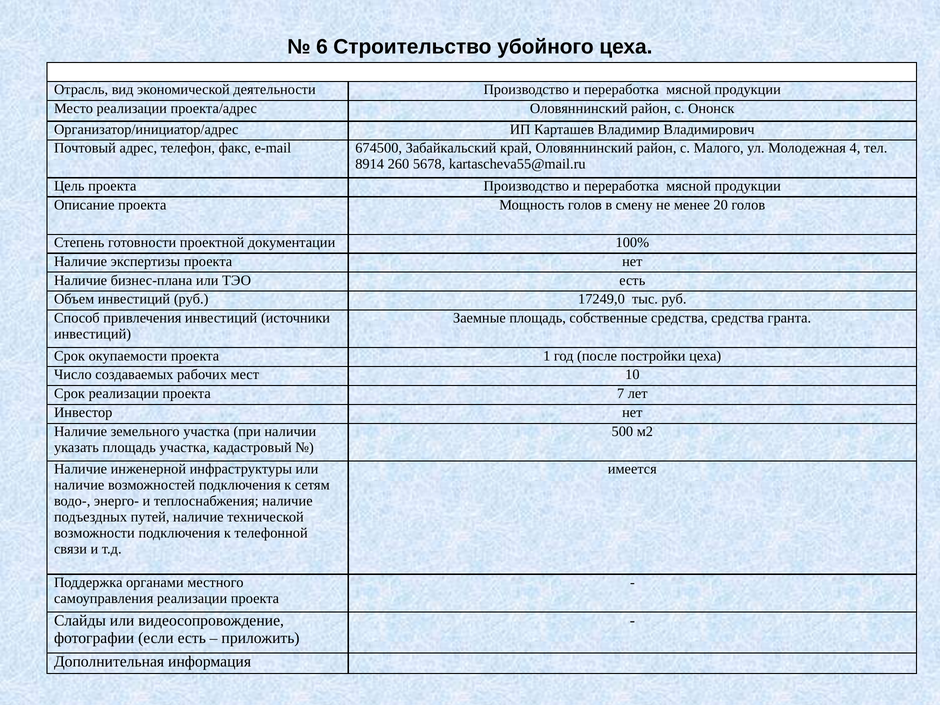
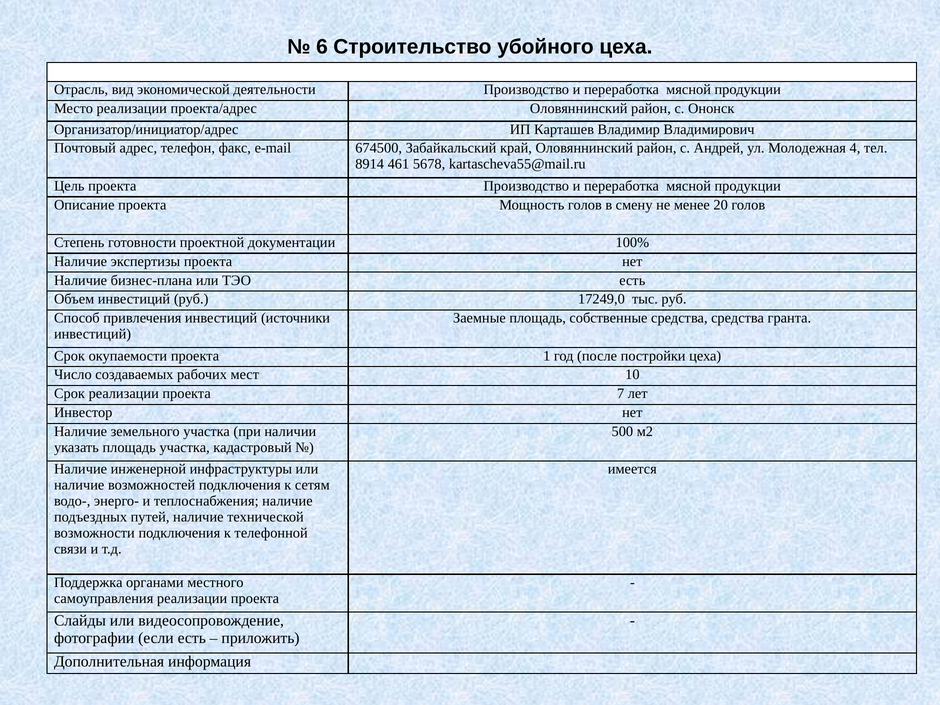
Малого: Малого -> Андрей
260: 260 -> 461
